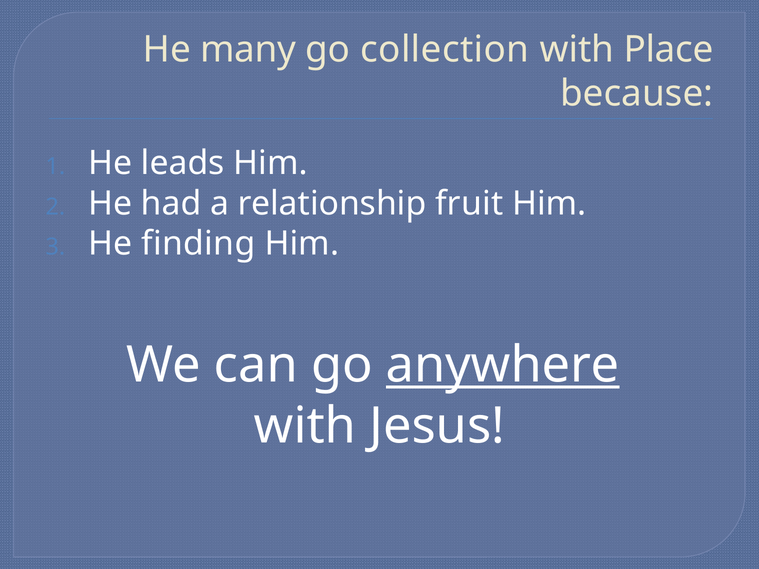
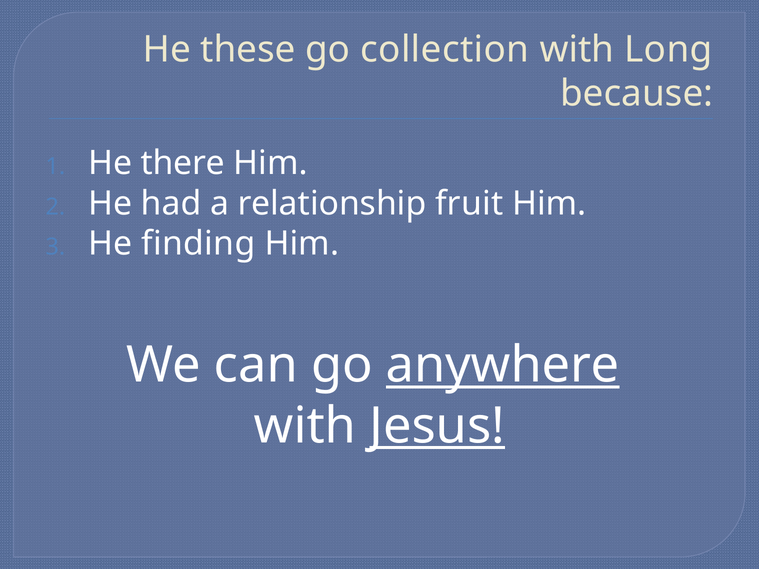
many: many -> these
Place: Place -> Long
leads: leads -> there
Jesus underline: none -> present
